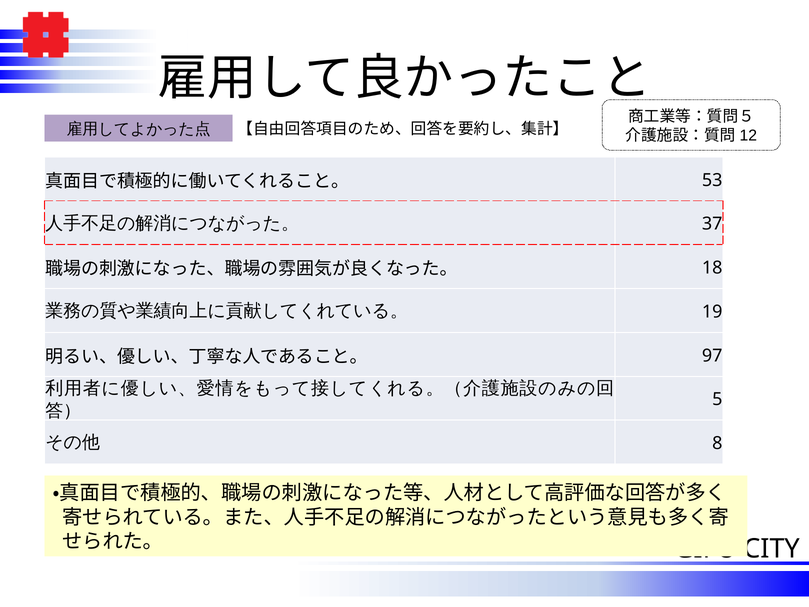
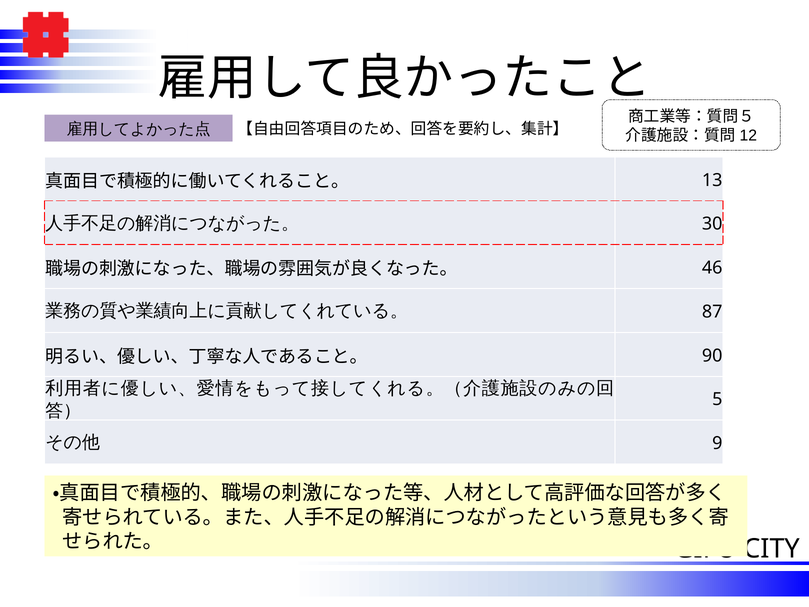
53: 53 -> 13
37: 37 -> 30
18: 18 -> 46
19: 19 -> 87
97: 97 -> 90
8: 8 -> 9
